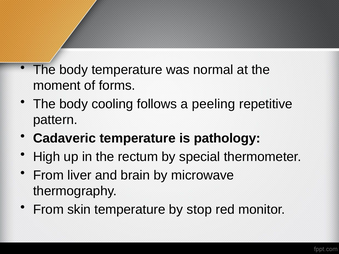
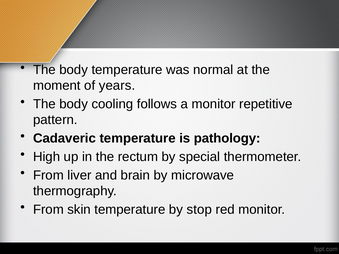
forms: forms -> years
a peeling: peeling -> monitor
